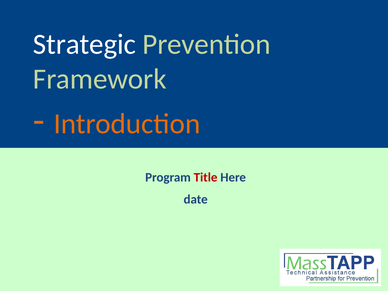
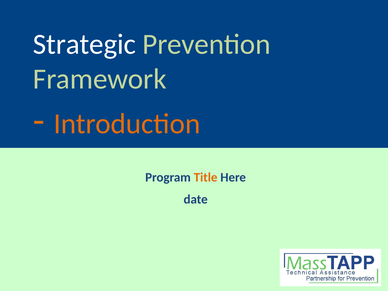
Title colour: red -> orange
